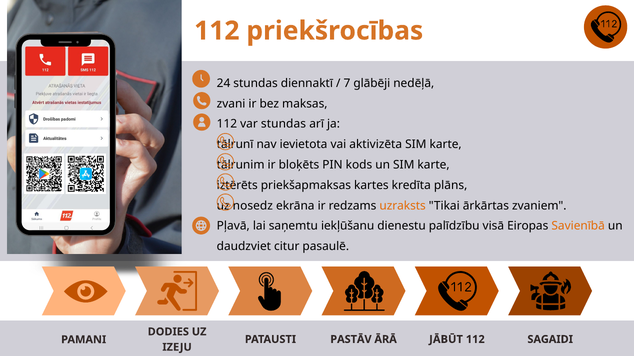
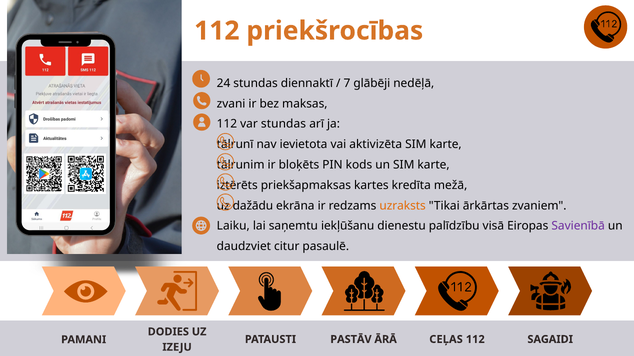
plāns: plāns -> mežā
nosedz: nosedz -> dažādu
Pļavā: Pļavā -> Laiku
Savienībā colour: orange -> purple
JĀBŪT: JĀBŪT -> CEĻAS
